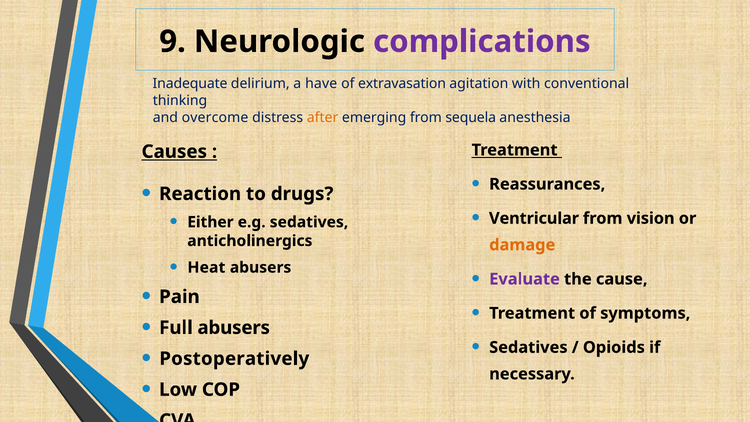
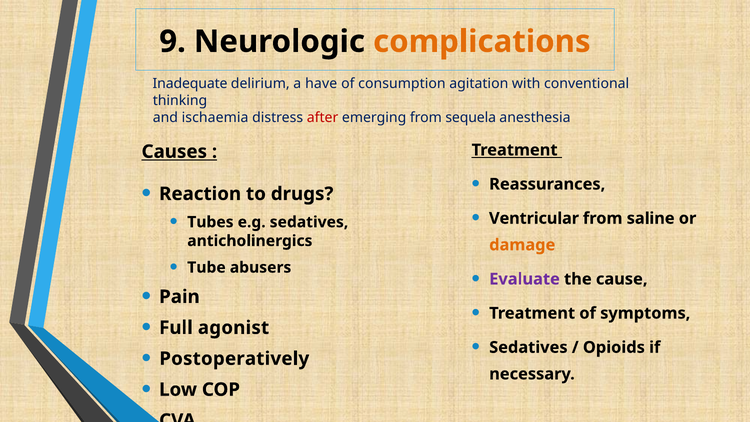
complications colour: purple -> orange
extravasation: extravasation -> consumption
overcome: overcome -> ischaemia
after colour: orange -> red
vision: vision -> saline
Either: Either -> Tubes
Heat: Heat -> Tube
Full abusers: abusers -> agonist
